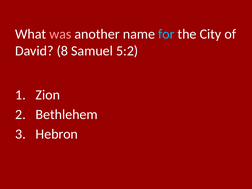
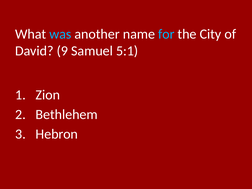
was colour: pink -> light blue
8: 8 -> 9
5:2: 5:2 -> 5:1
